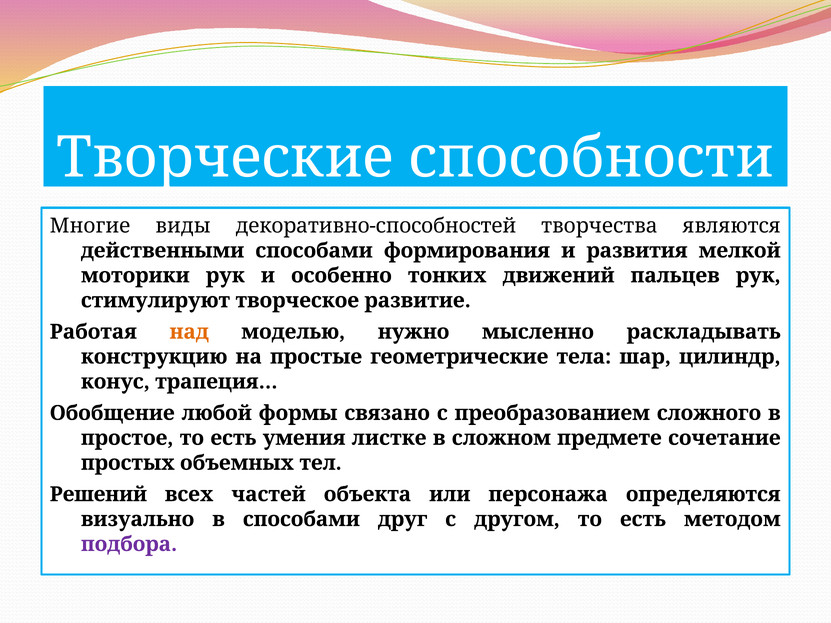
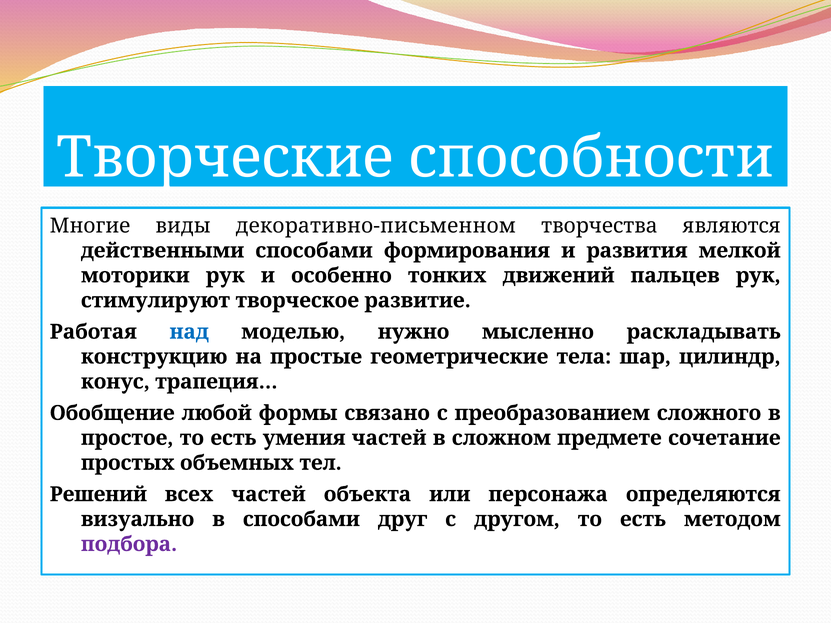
декоративно-способностей: декоративно-способностей -> декоративно-письменном
над colour: orange -> blue
умения листке: листке -> частей
